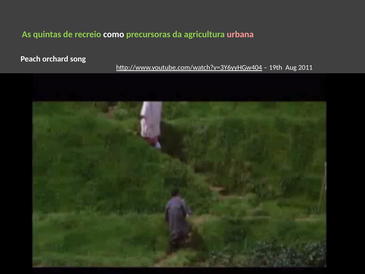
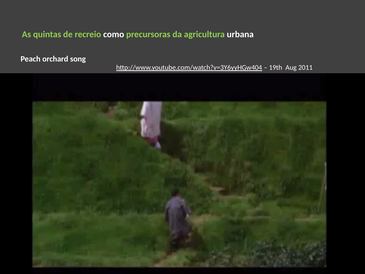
urbana colour: pink -> white
